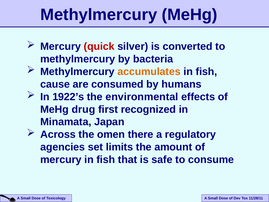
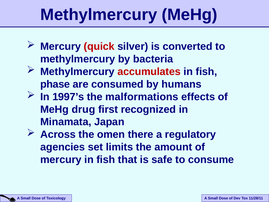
accumulates colour: orange -> red
cause: cause -> phase
1922’s: 1922’s -> 1997’s
environmental: environmental -> malformations
